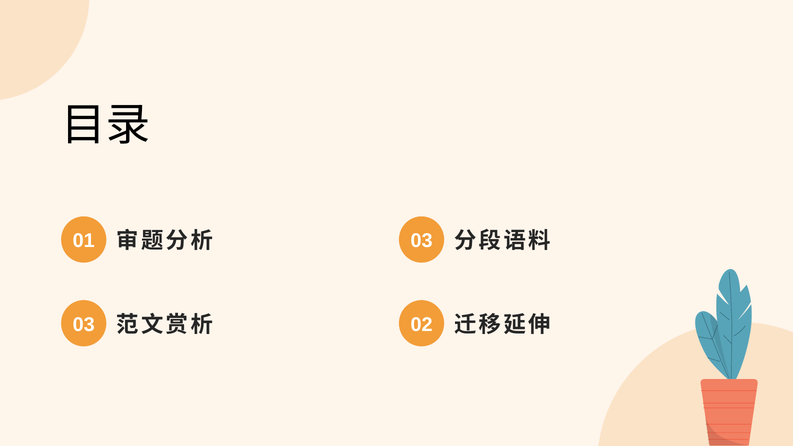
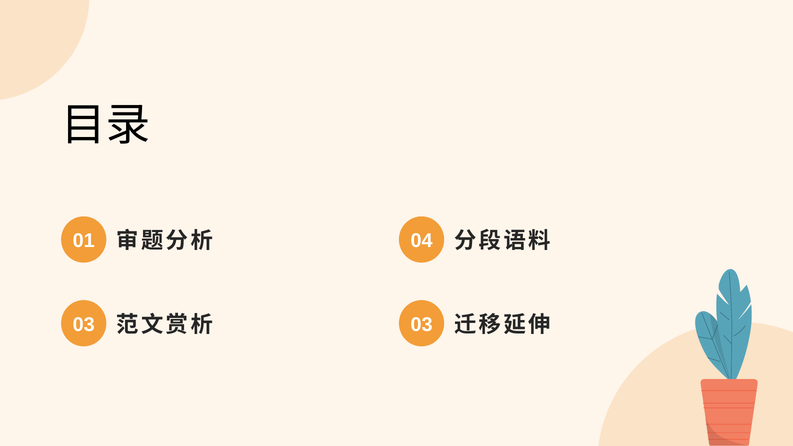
01 03: 03 -> 04
03 02: 02 -> 03
